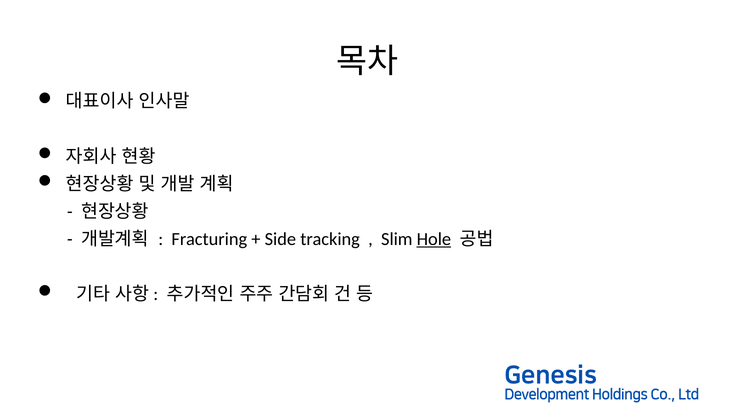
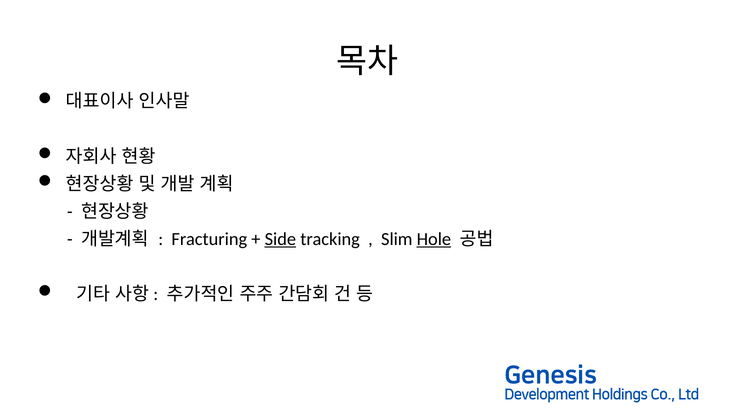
Side underline: none -> present
